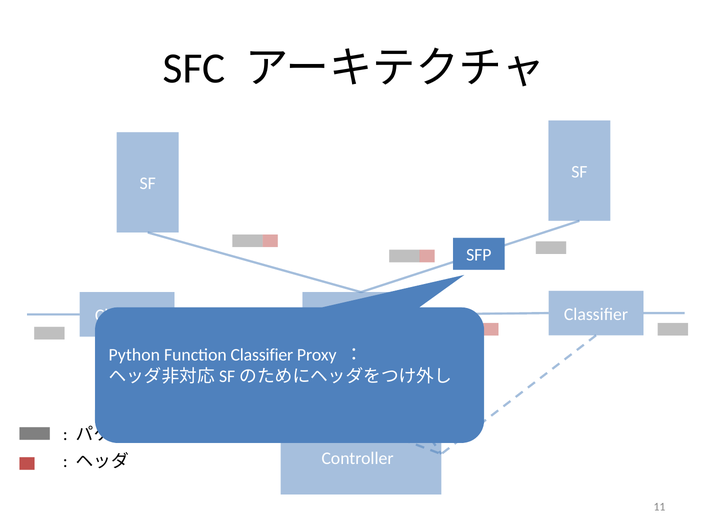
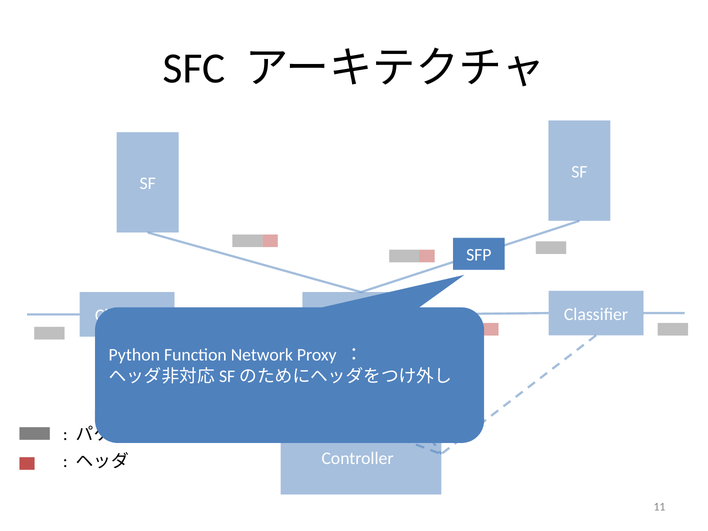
Function Classifier: Classifier -> Network
